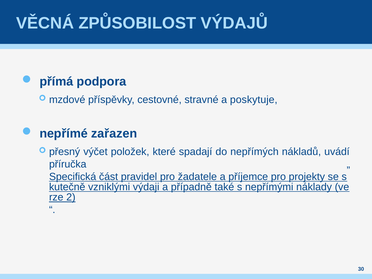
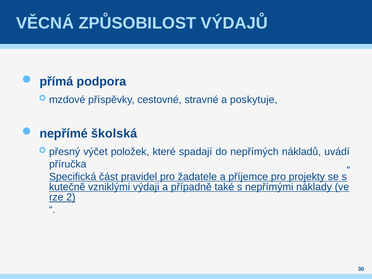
zařazen: zařazen -> školská
